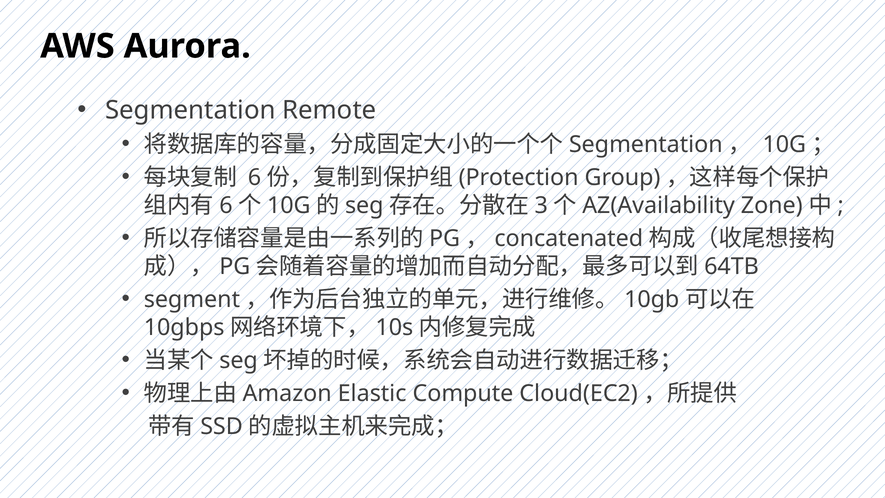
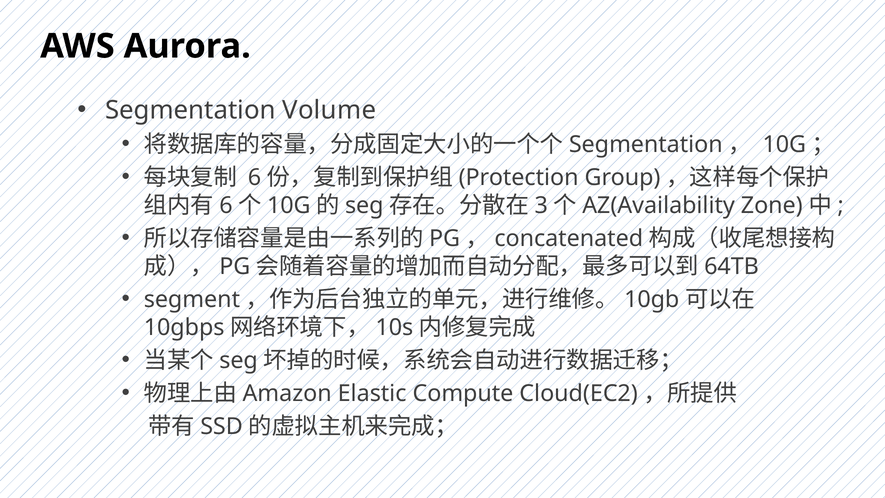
Remote: Remote -> Volume
